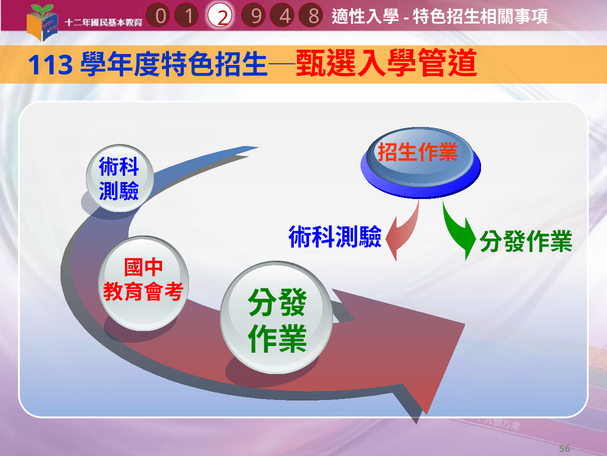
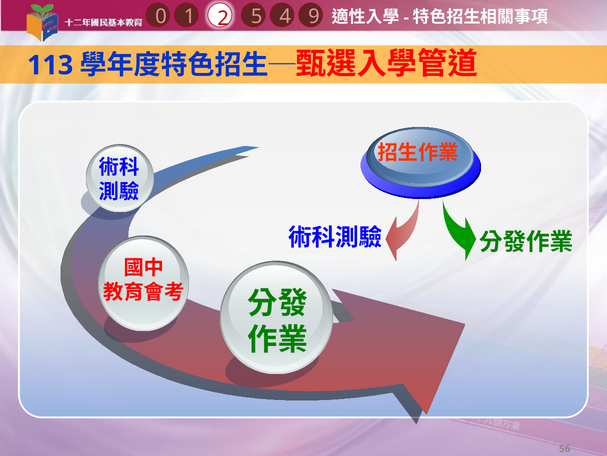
8: 8 -> 9
9: 9 -> 5
